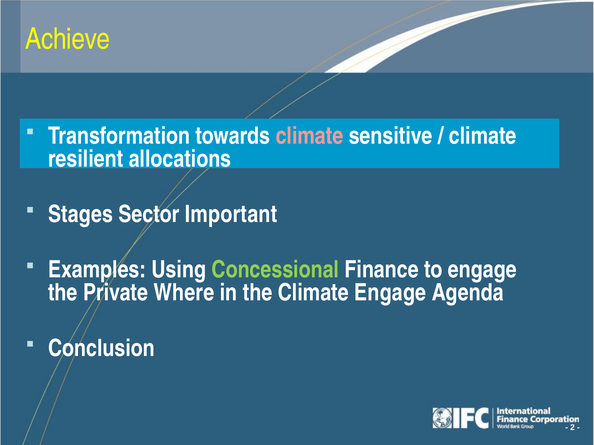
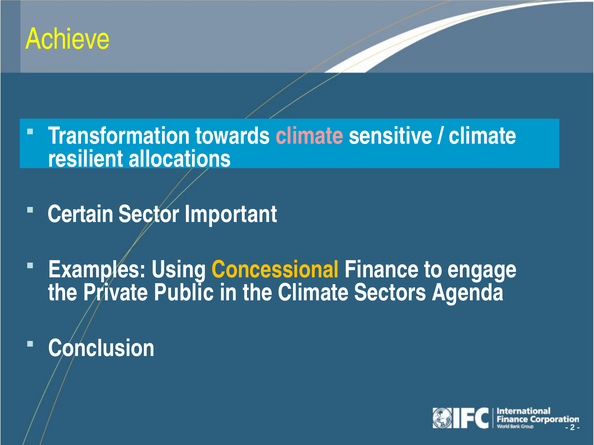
Stages: Stages -> Certain
Concessional colour: light green -> yellow
Where: Where -> Public
Climate Engage: Engage -> Sectors
